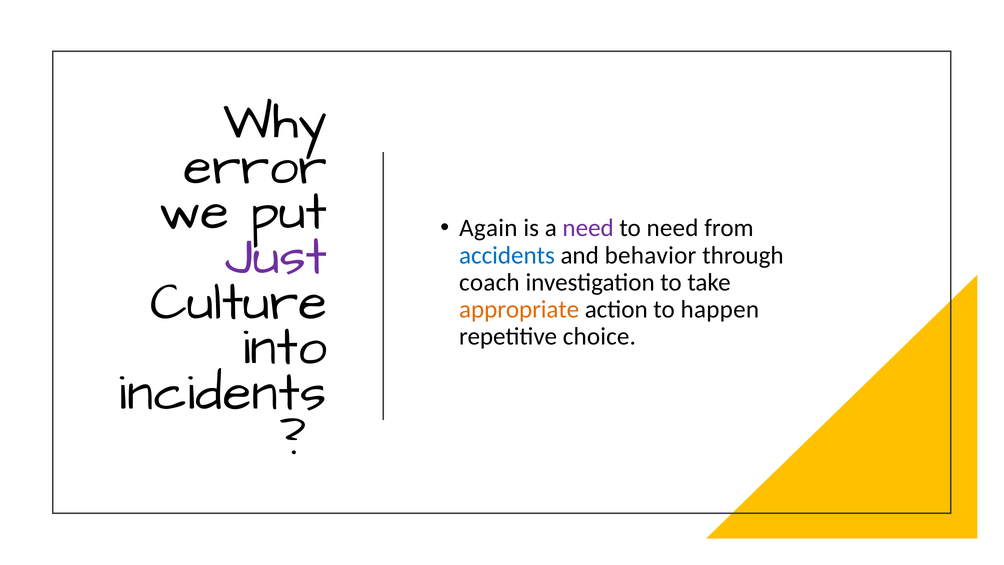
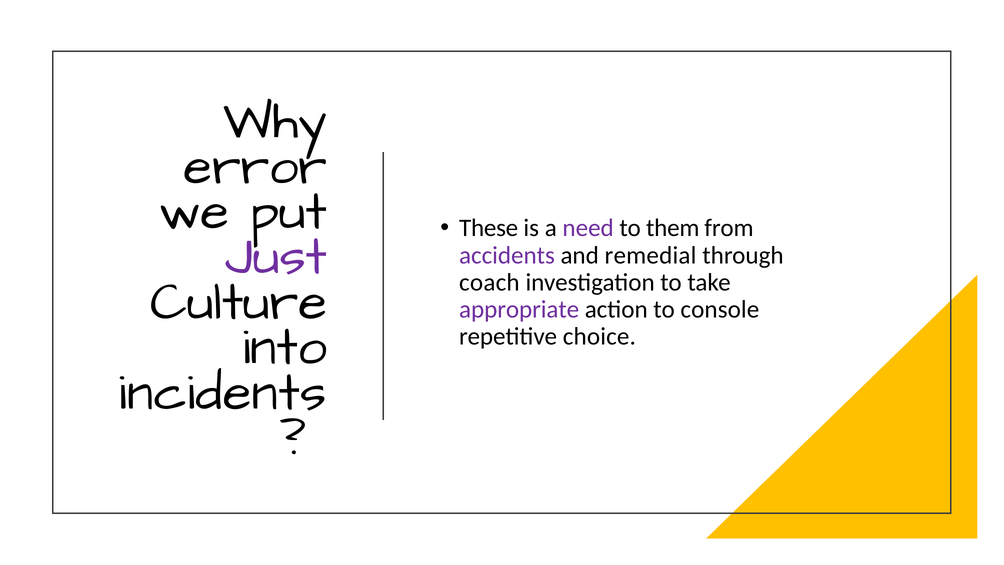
Again: Again -> These
to need: need -> them
accidents colour: blue -> purple
behavior: behavior -> remedial
appropriate colour: orange -> purple
happen: happen -> console
